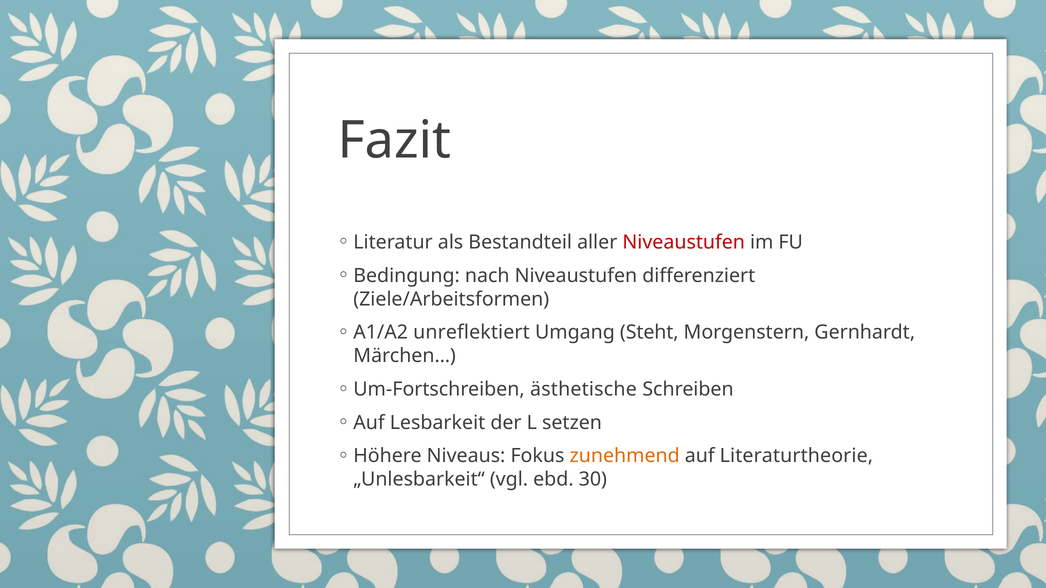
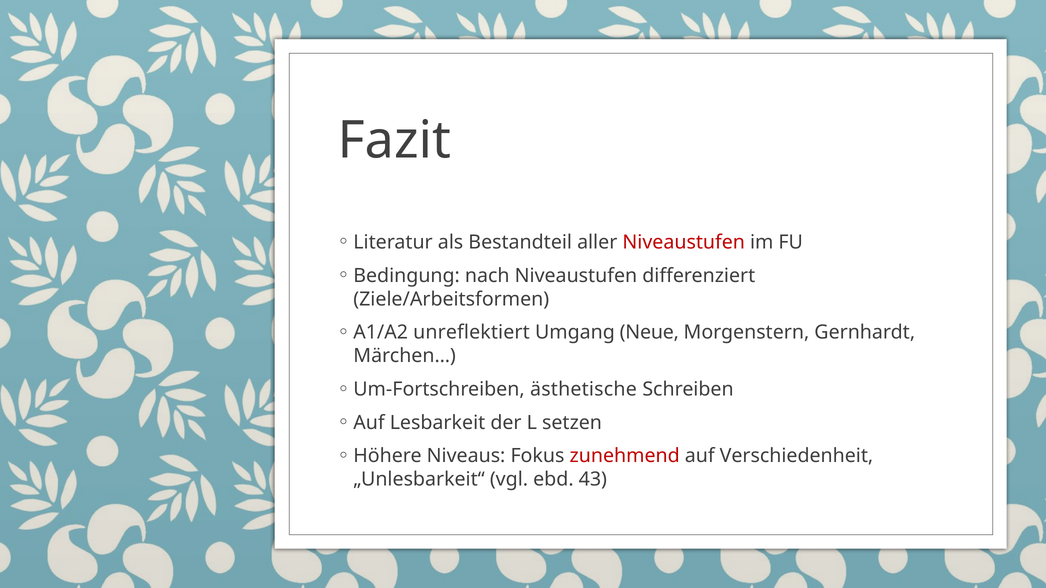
Steht: Steht -> Neue
zunehmend colour: orange -> red
Literaturtheorie: Literaturtheorie -> Verschiedenheit
30: 30 -> 43
